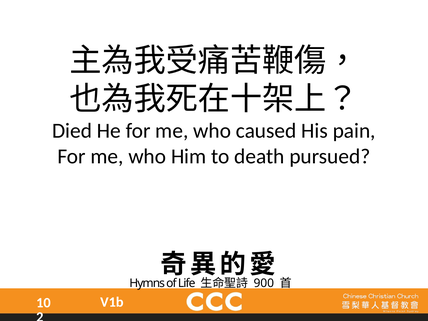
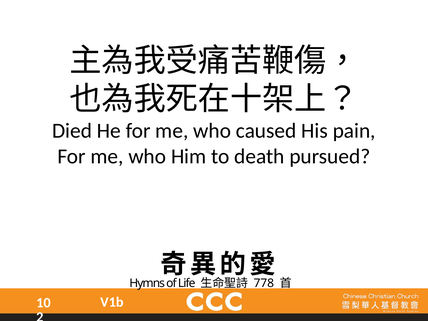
900: 900 -> 778
